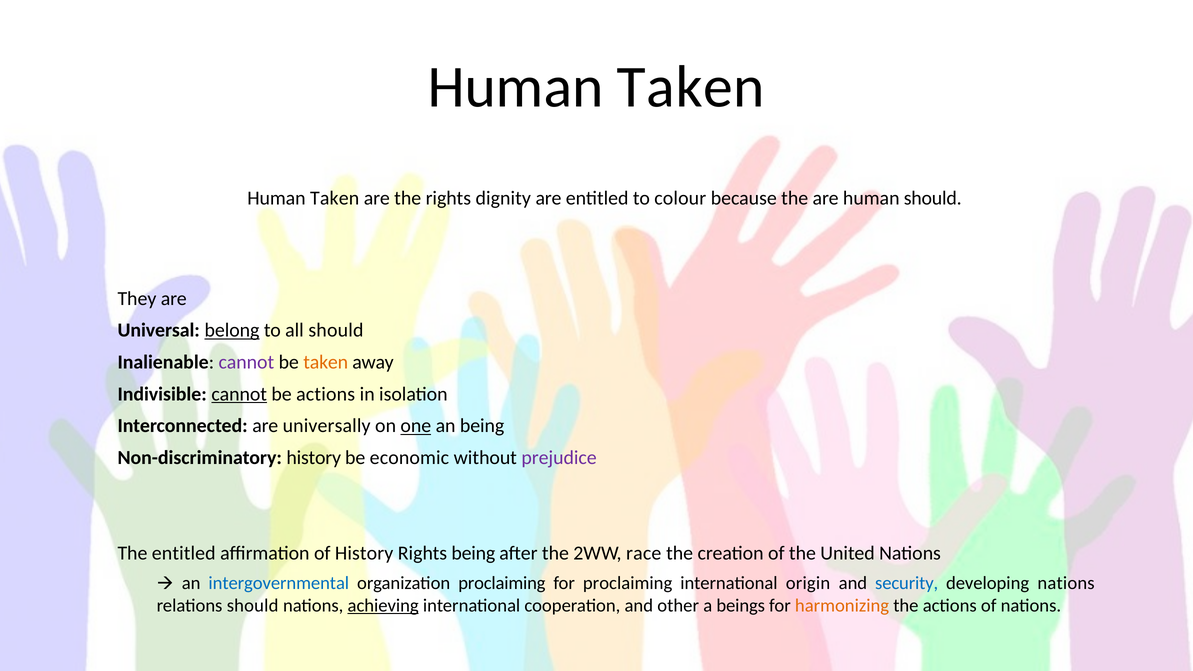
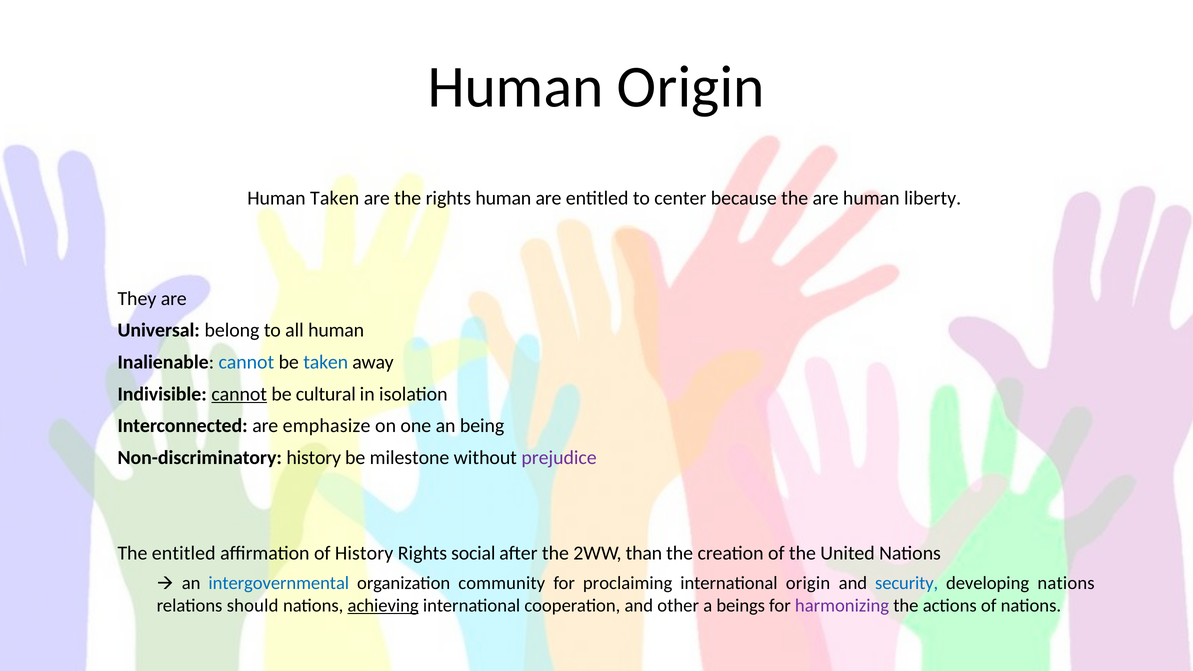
Taken at (691, 87): Taken -> Origin
rights dignity: dignity -> human
colour: colour -> center
human should: should -> liberty
belong underline: present -> none
all should: should -> human
cannot at (246, 362) colour: purple -> blue
taken at (326, 362) colour: orange -> blue
be actions: actions -> cultural
universally: universally -> emphasize
one underline: present -> none
economic: economic -> milestone
Rights being: being -> social
race: race -> than
organization proclaiming: proclaiming -> community
harmonizing colour: orange -> purple
